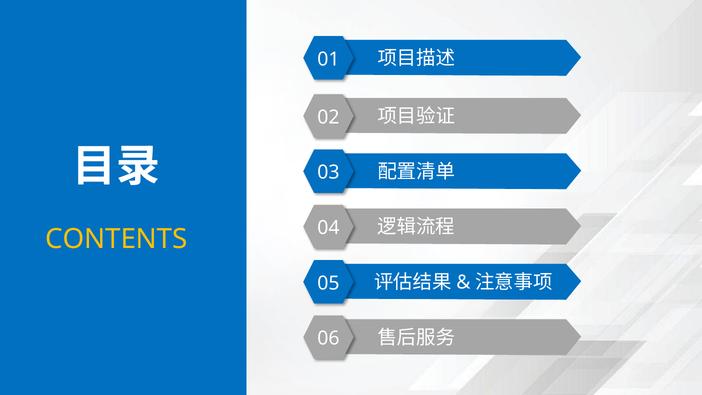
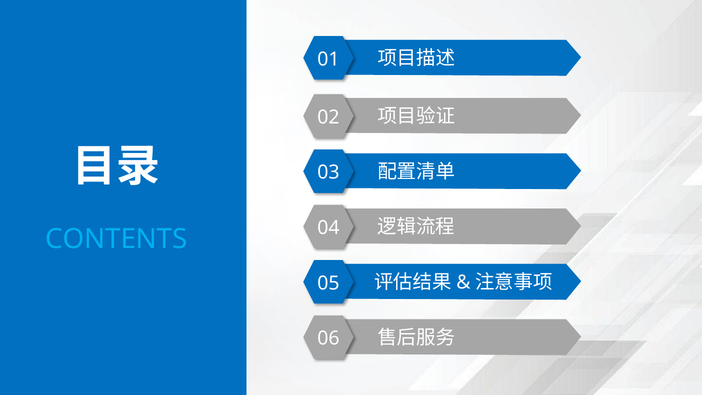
CONTENTS colour: yellow -> light blue
